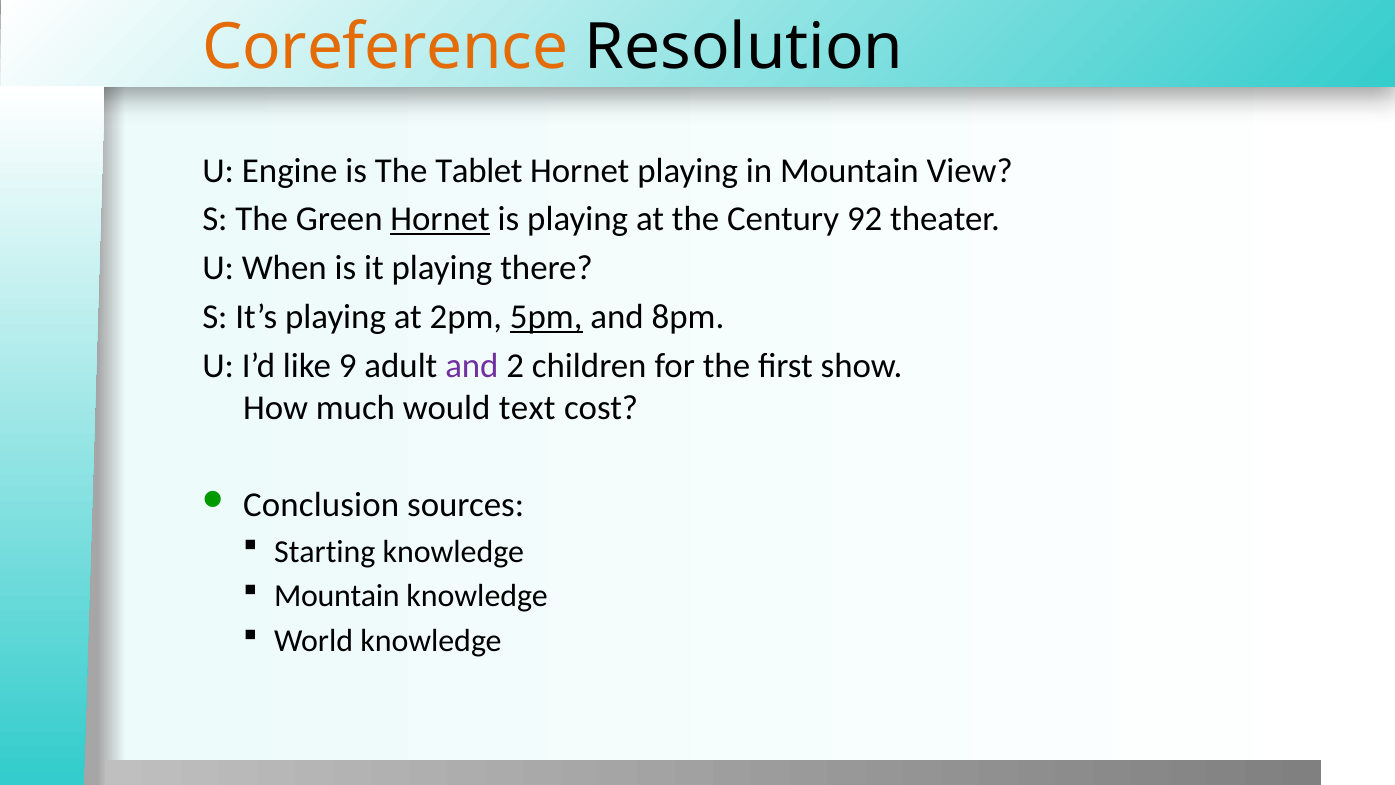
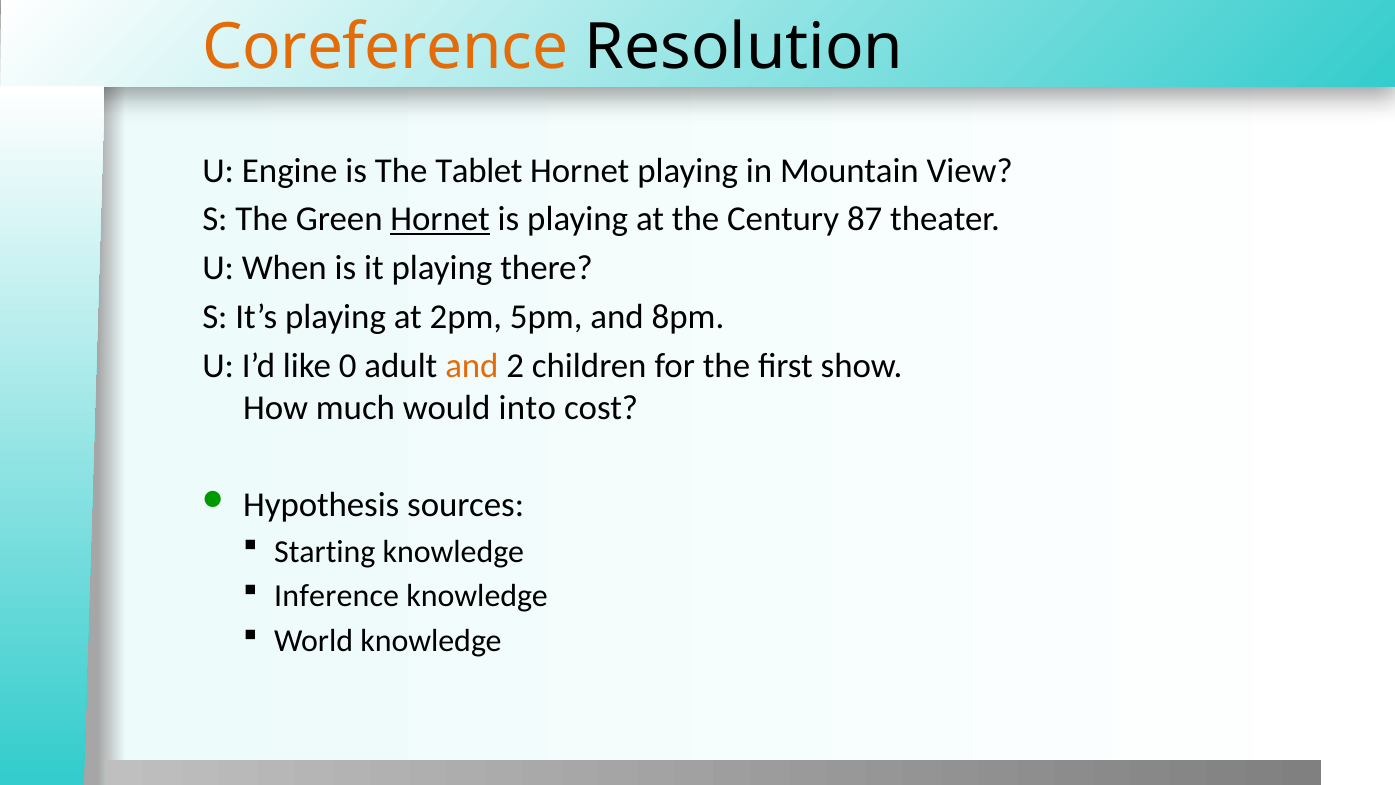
92: 92 -> 87
5pm underline: present -> none
9: 9 -> 0
and at (472, 366) colour: purple -> orange
text: text -> into
Conclusion: Conclusion -> Hypothesis
Mountain at (337, 596): Mountain -> Inference
